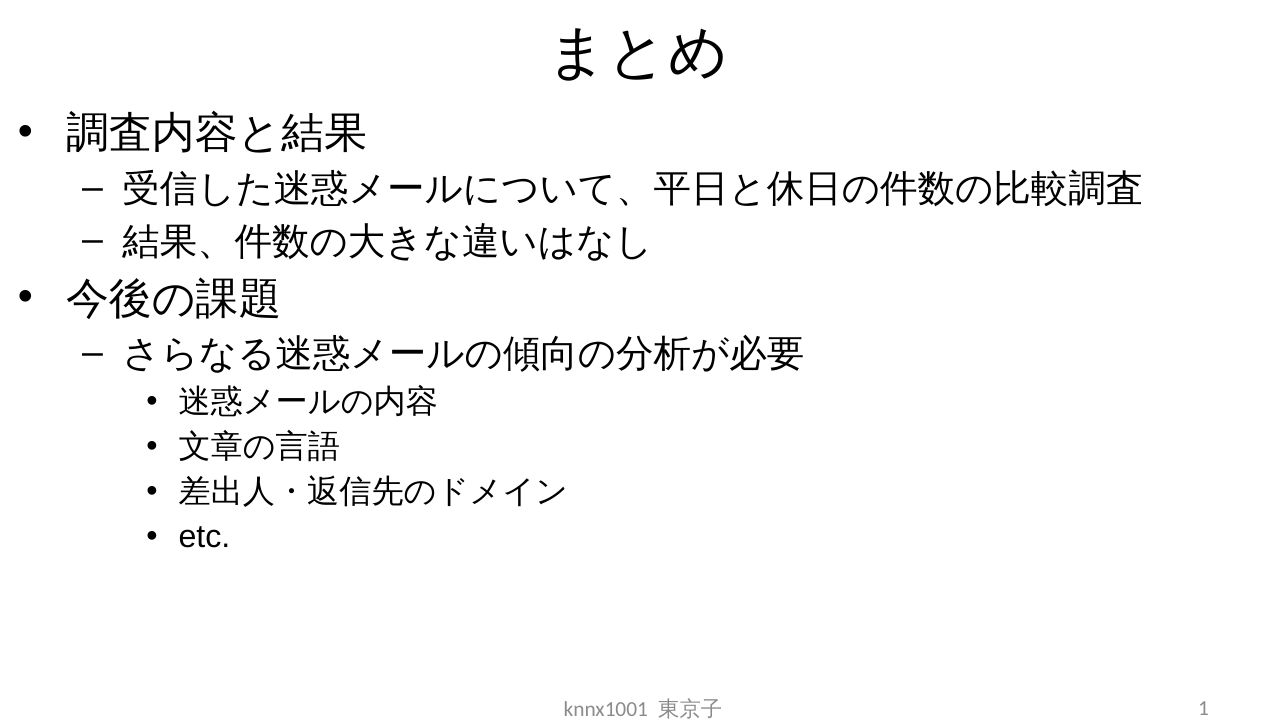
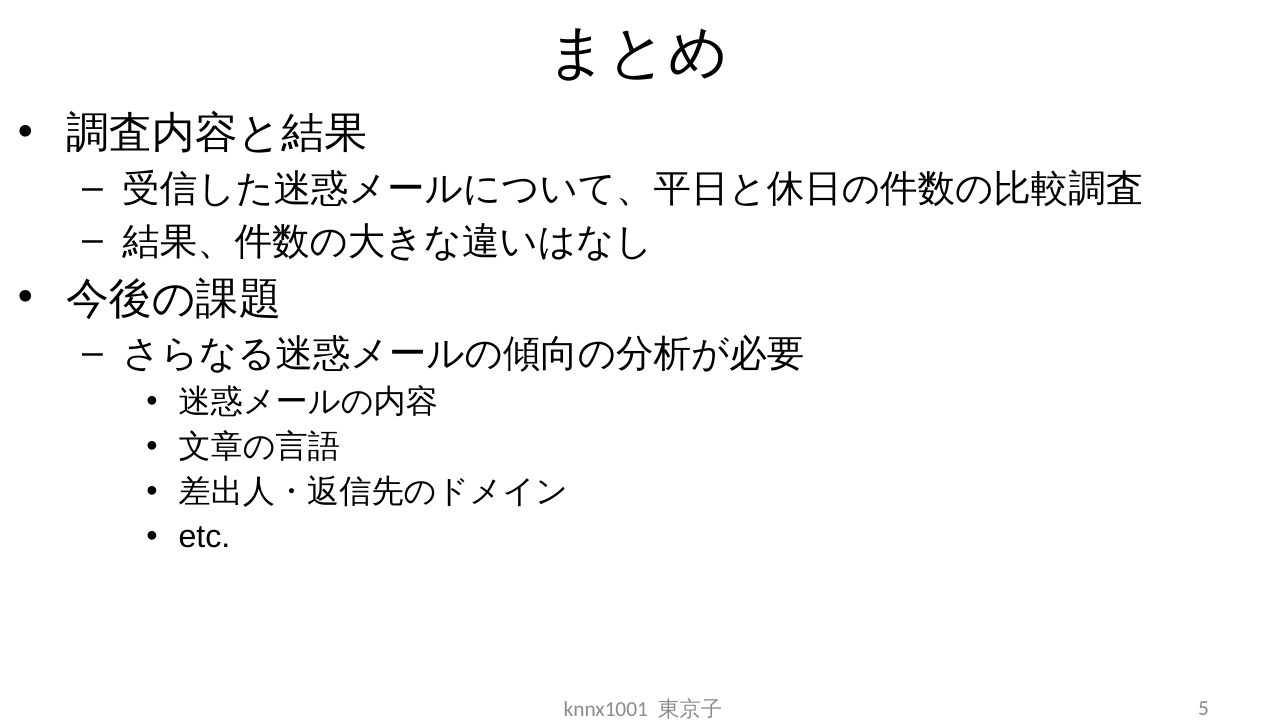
1: 1 -> 5
